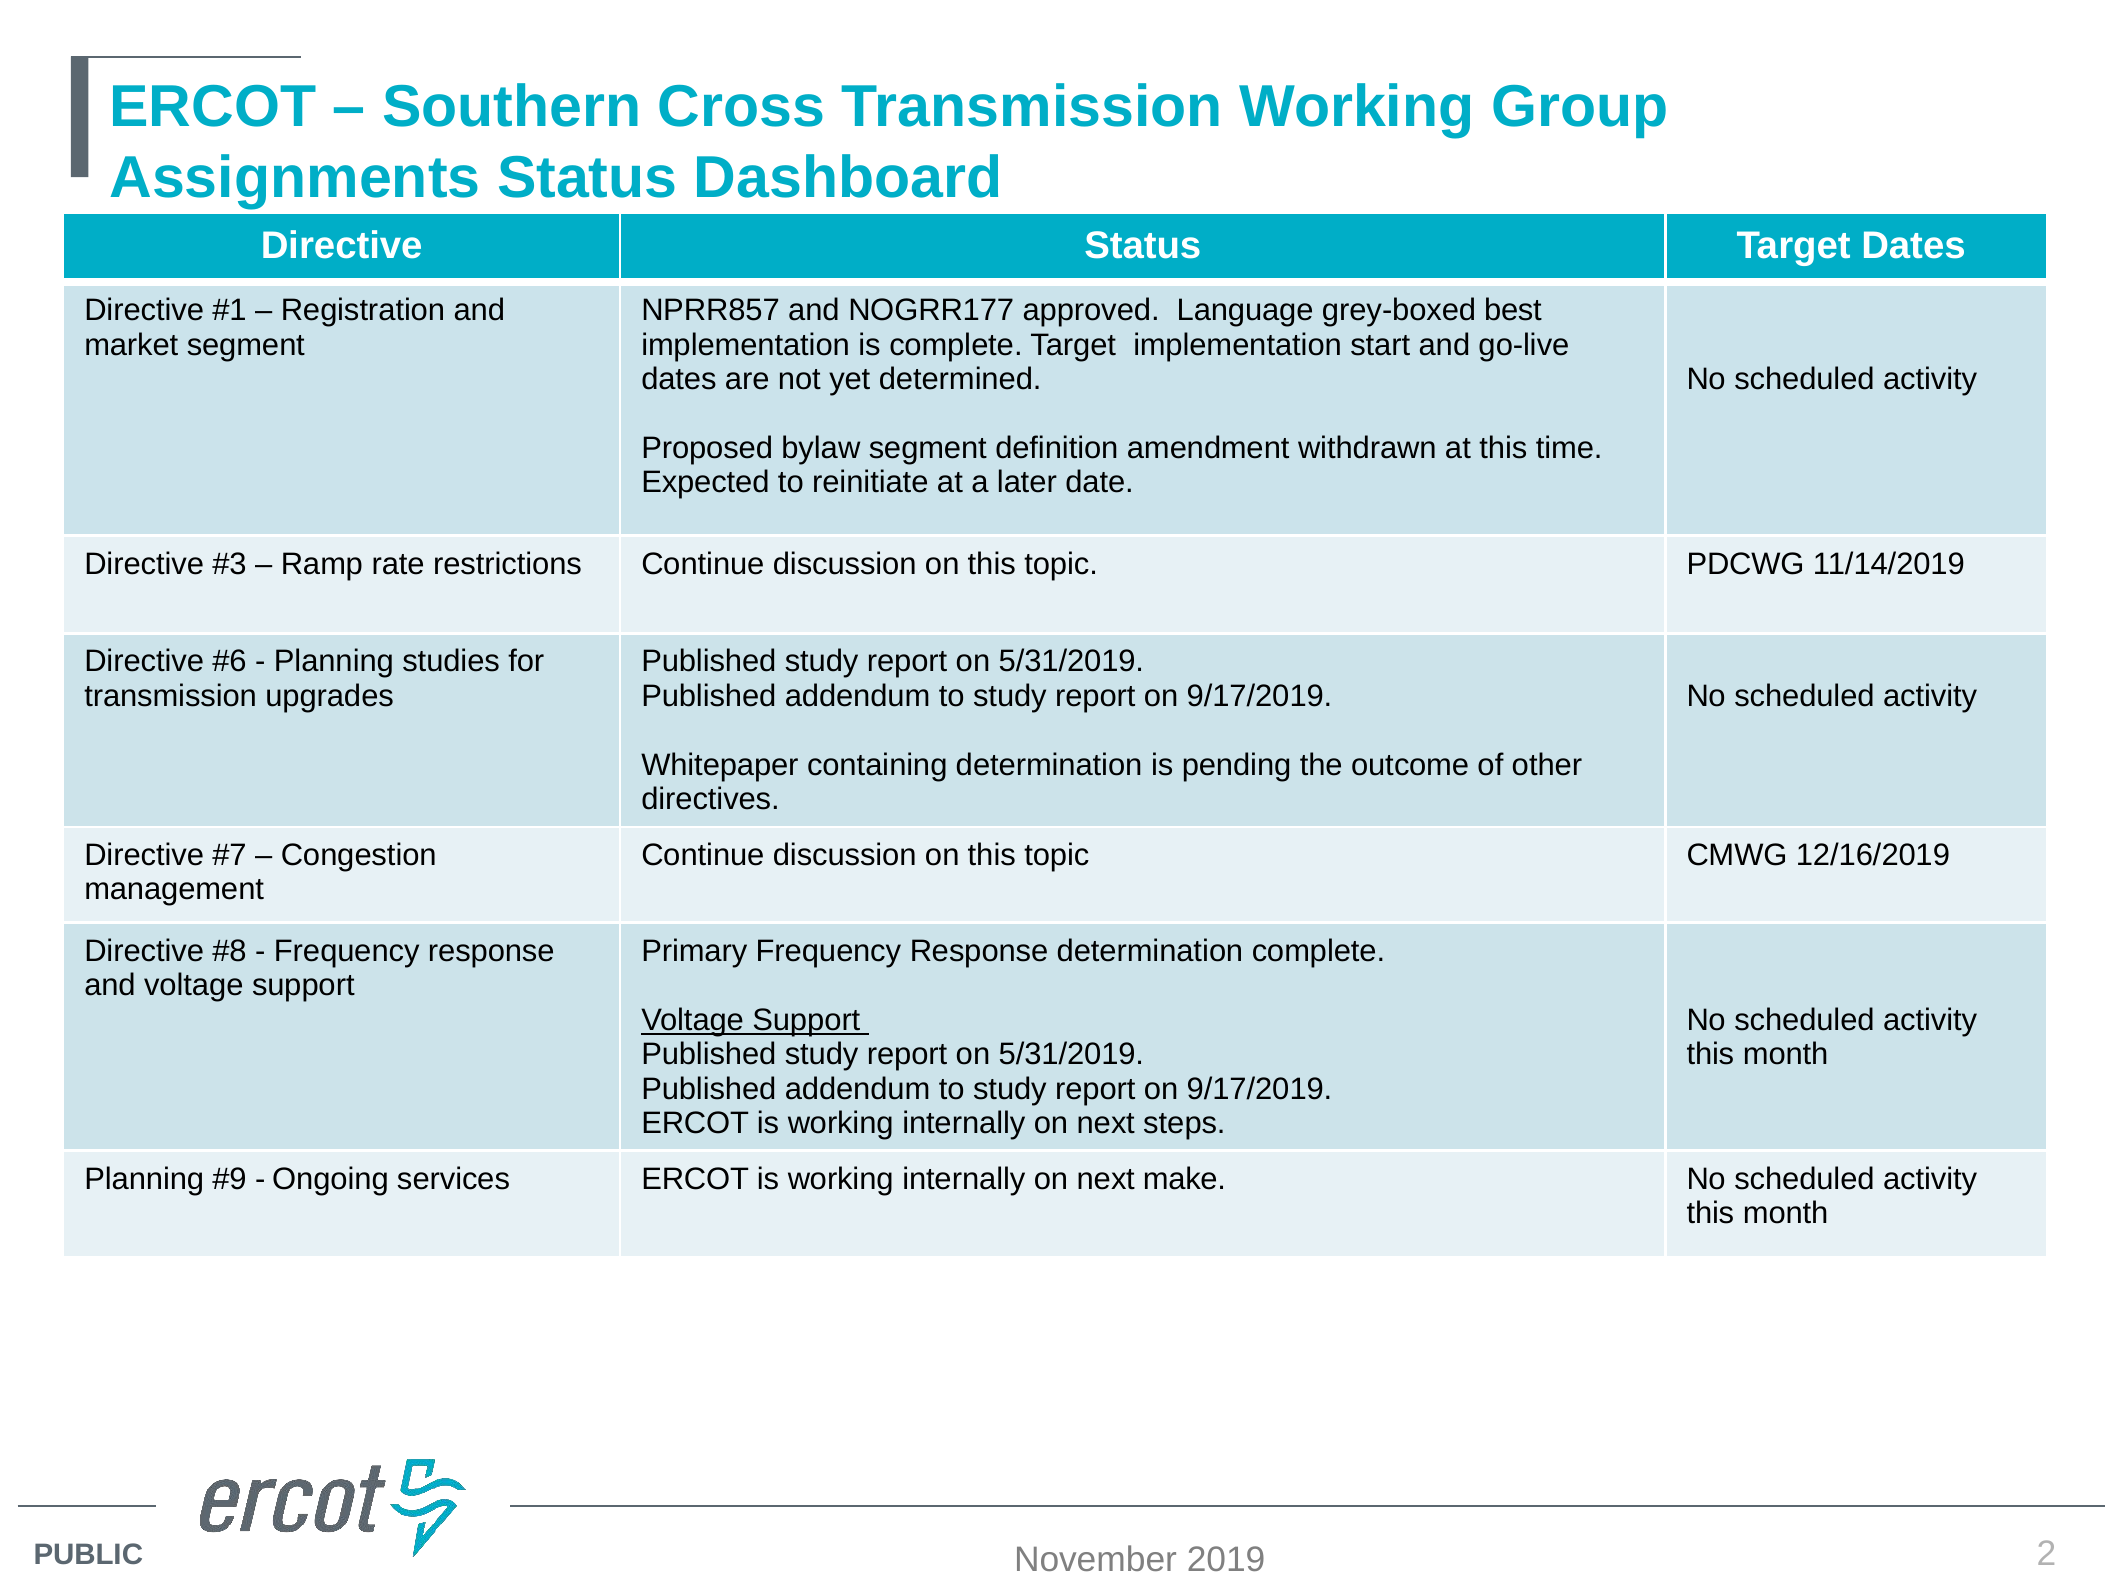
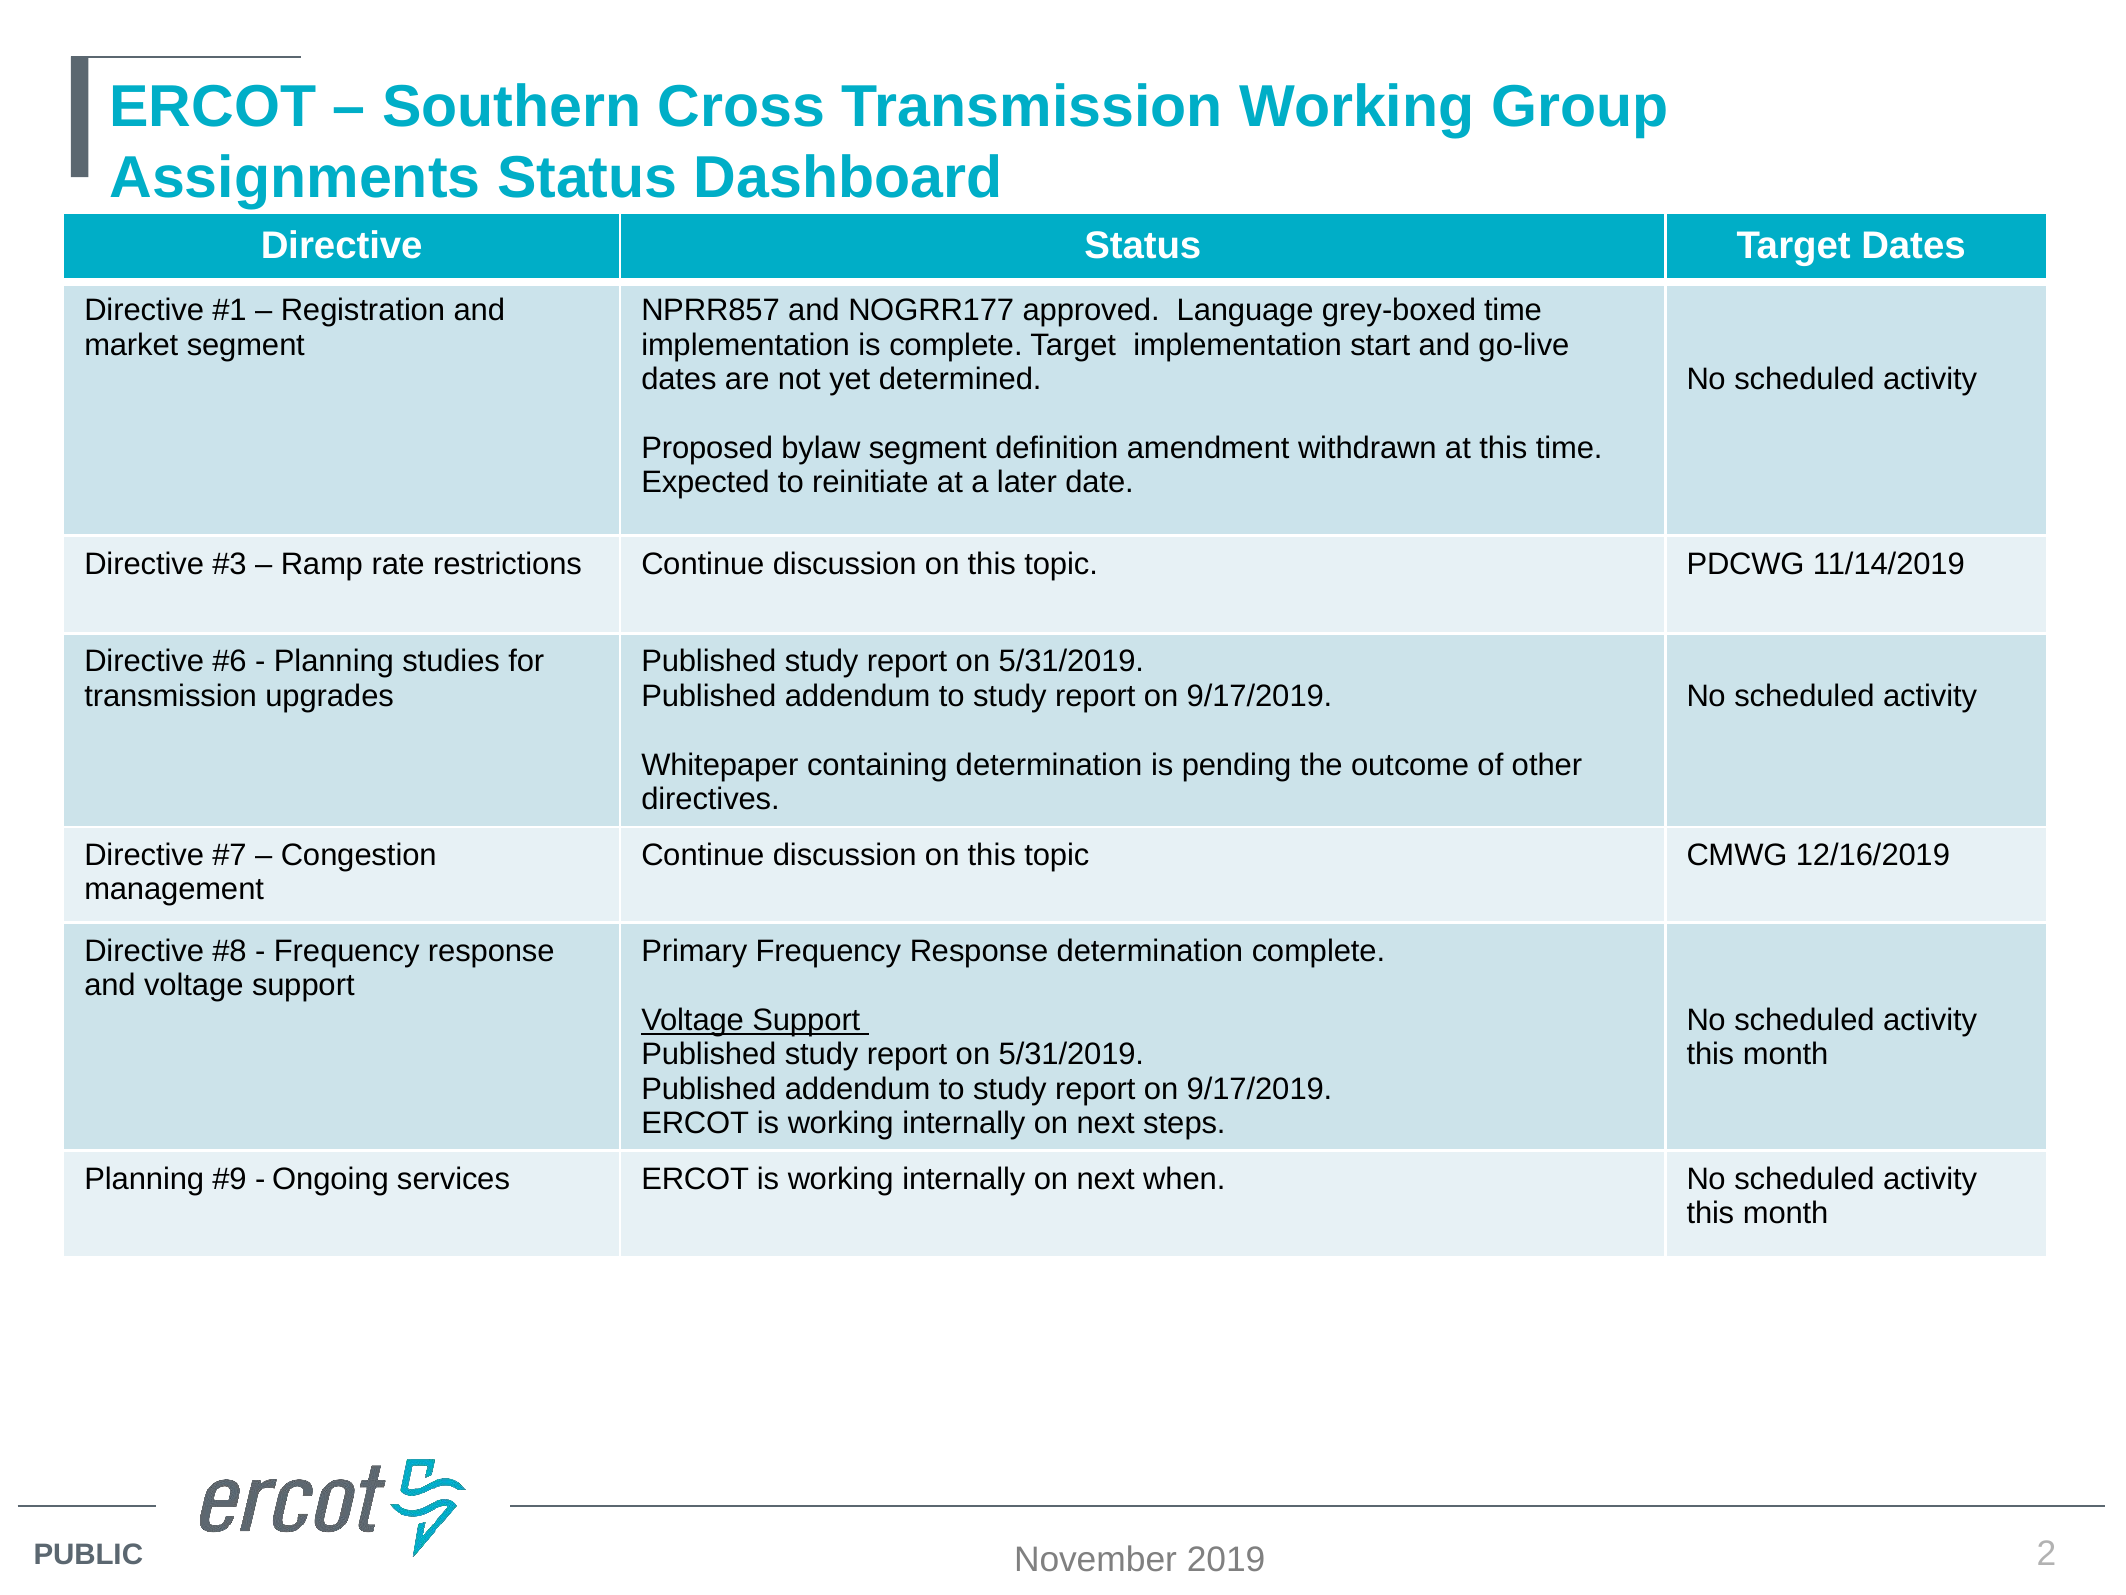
grey-boxed best: best -> time
make: make -> when
